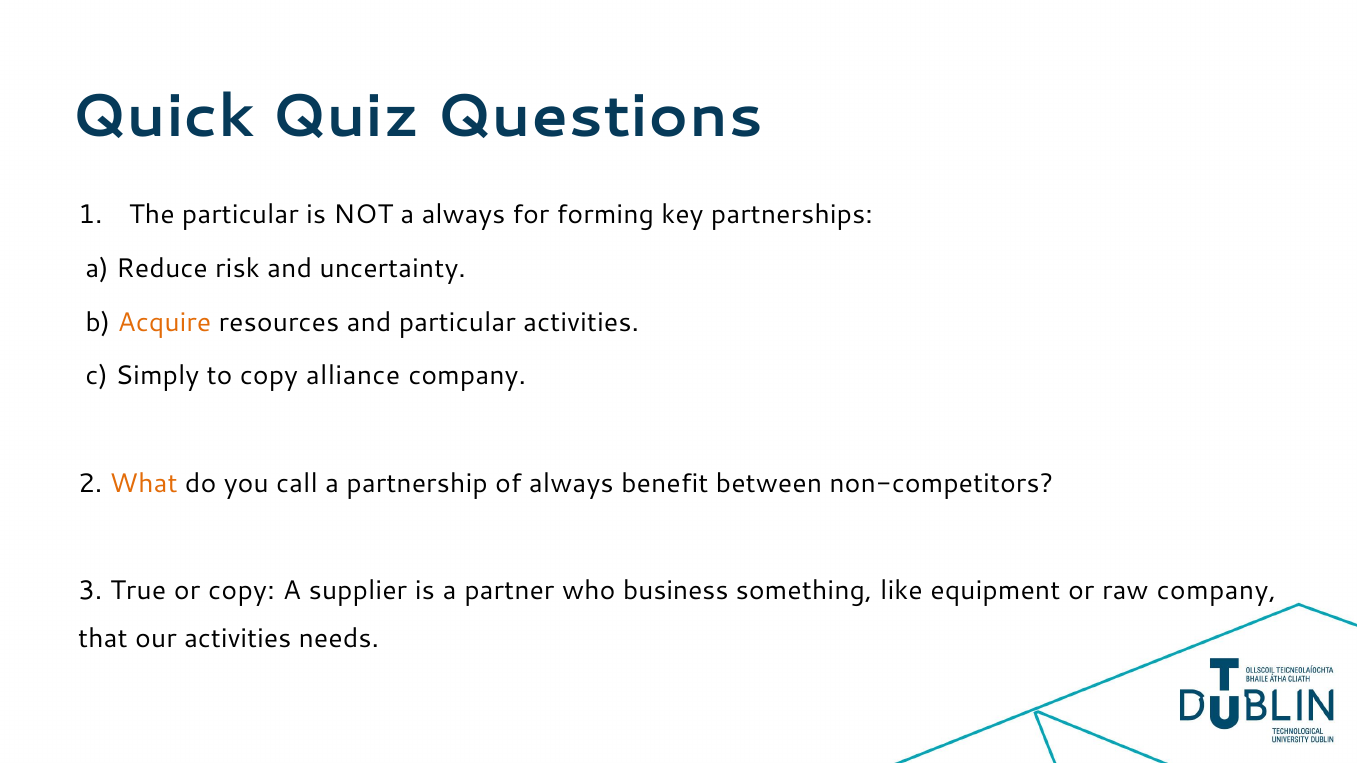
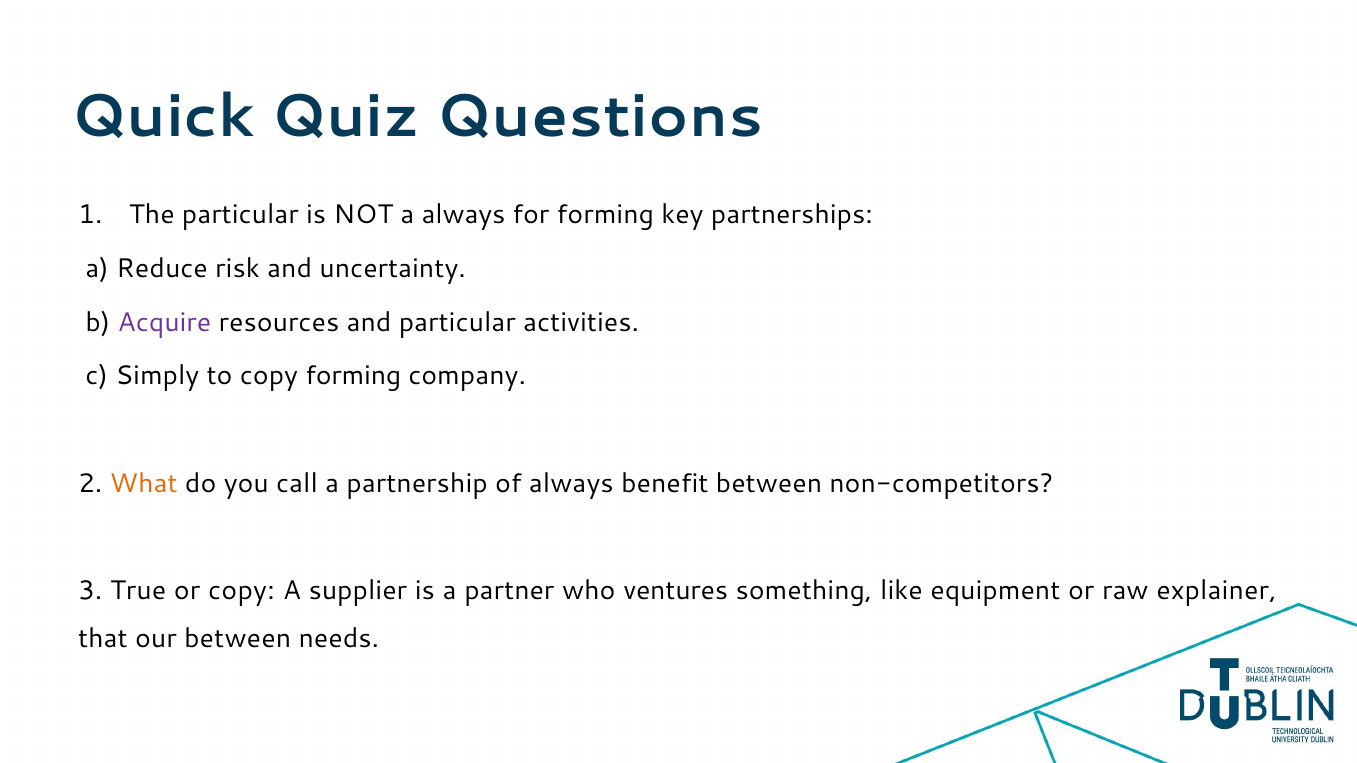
Acquire colour: orange -> purple
copy alliance: alliance -> forming
business: business -> ventures
raw company: company -> explainer
our activities: activities -> between
